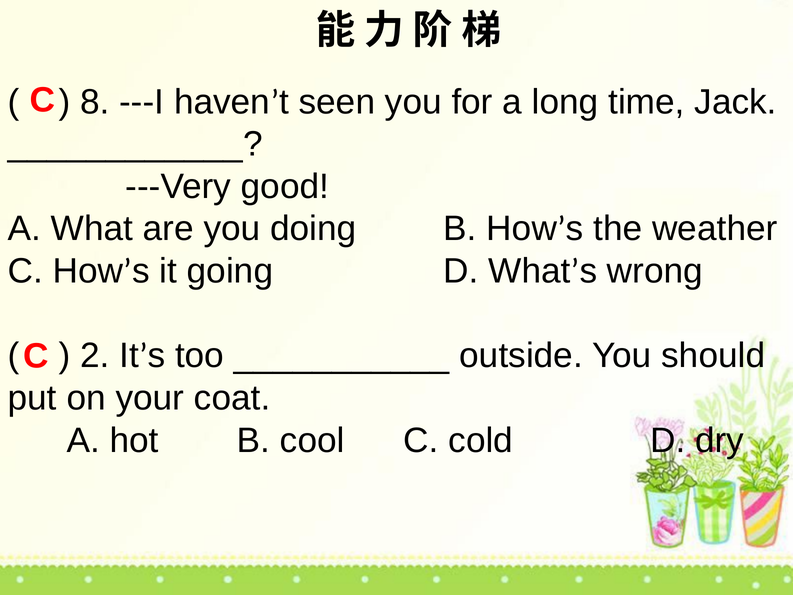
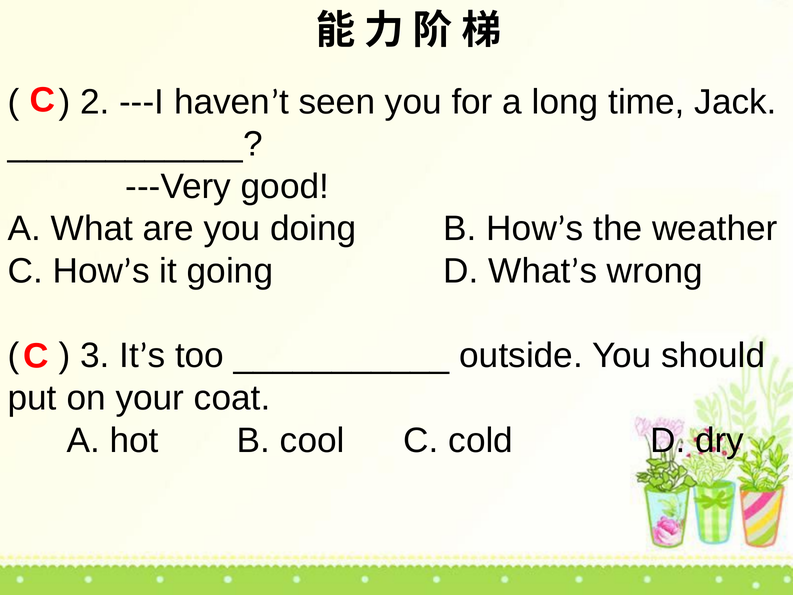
8: 8 -> 2
2: 2 -> 3
